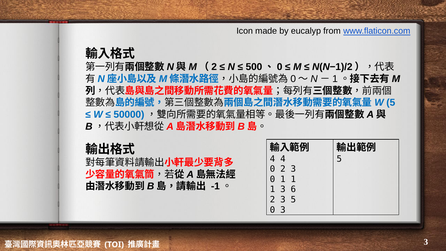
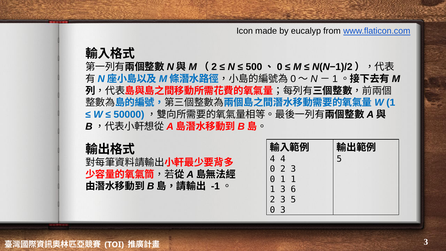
W 5: 5 -> 1
